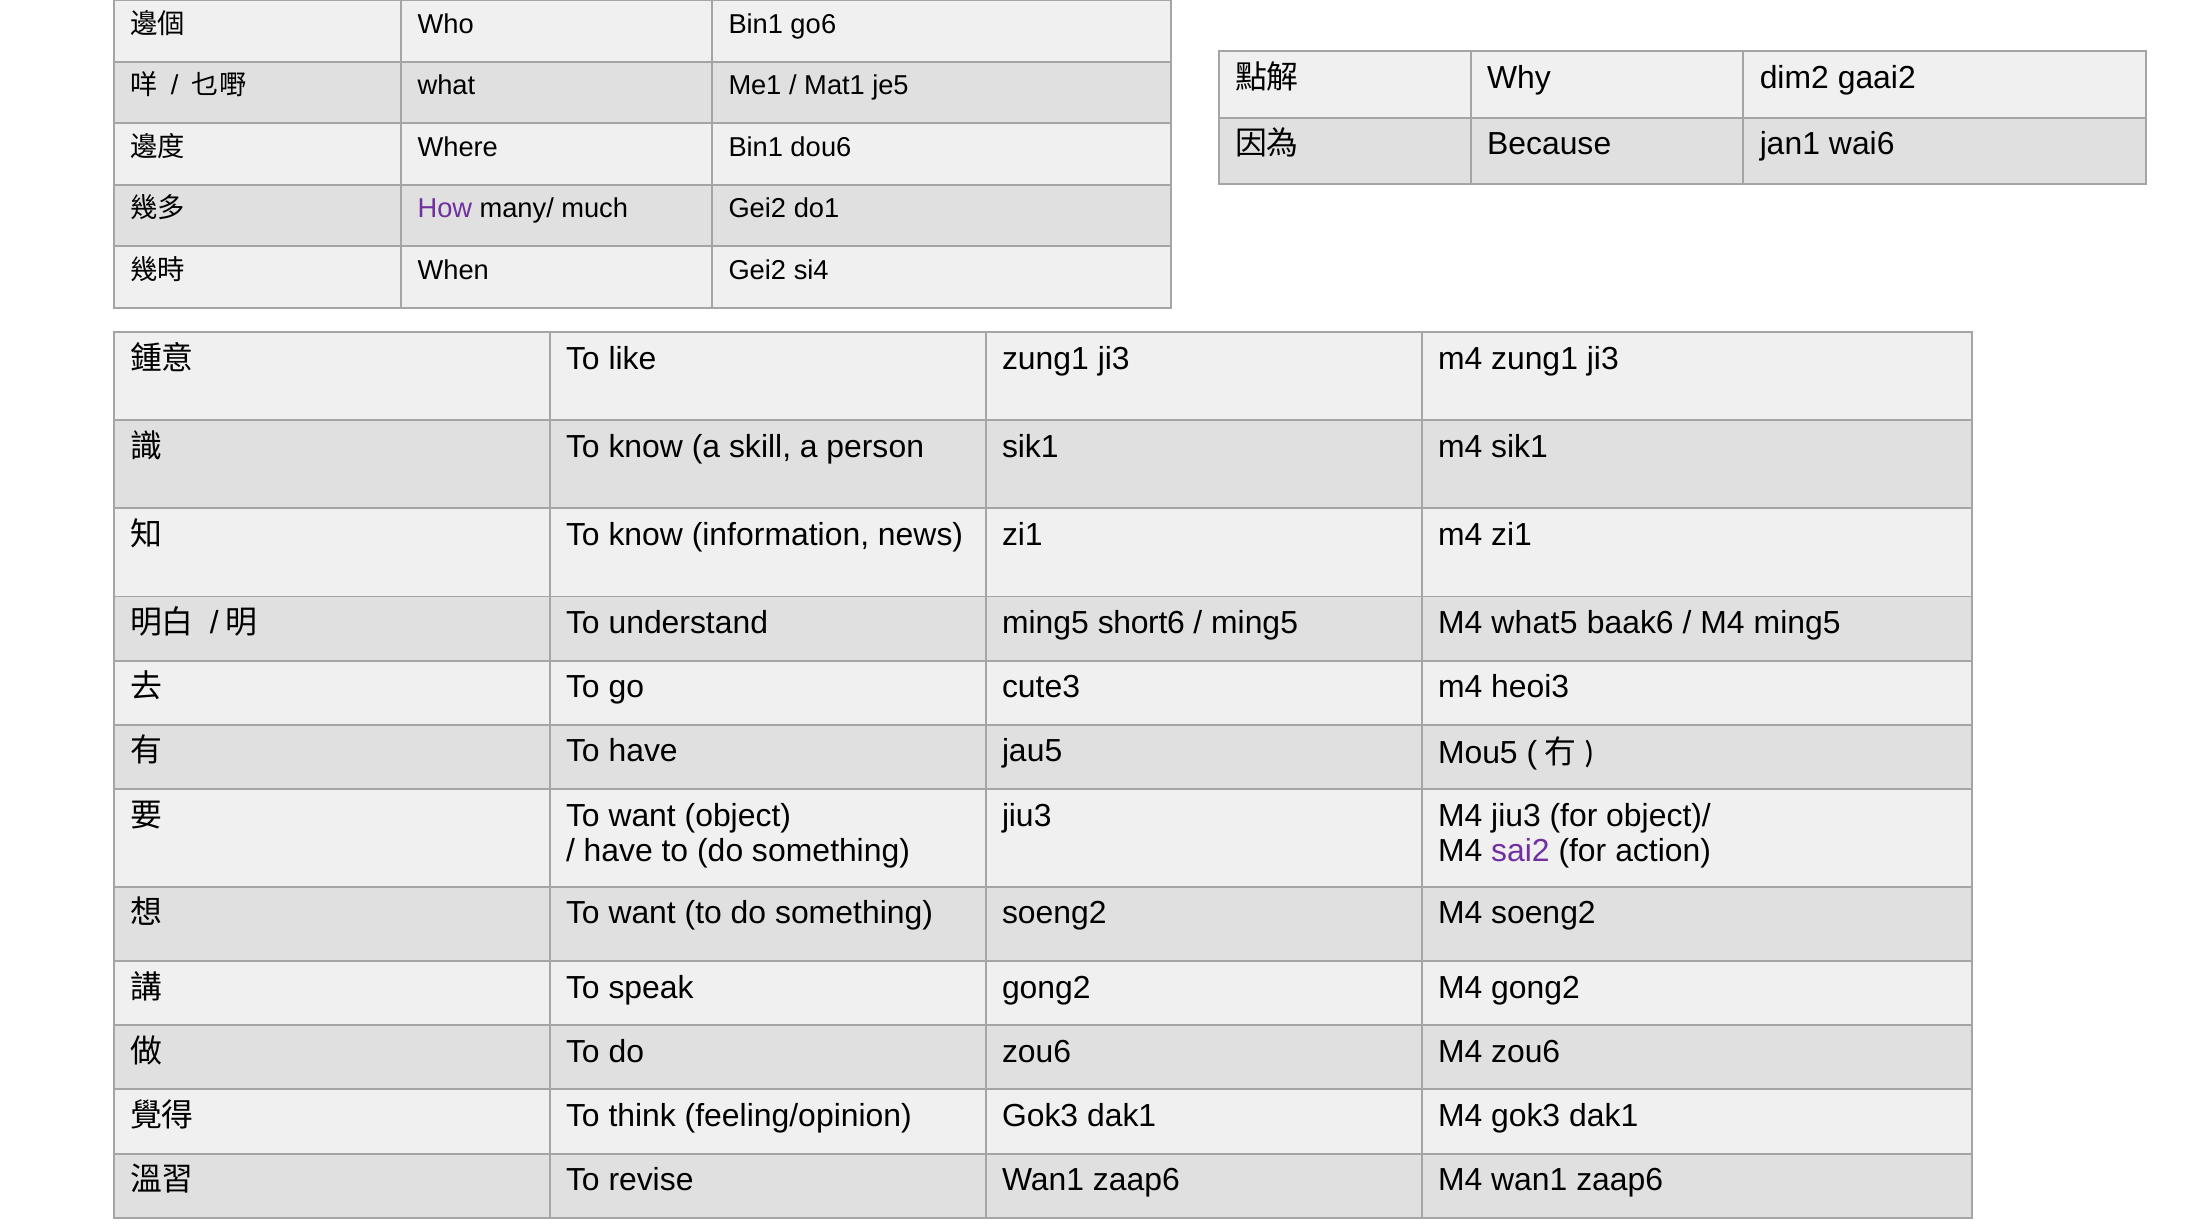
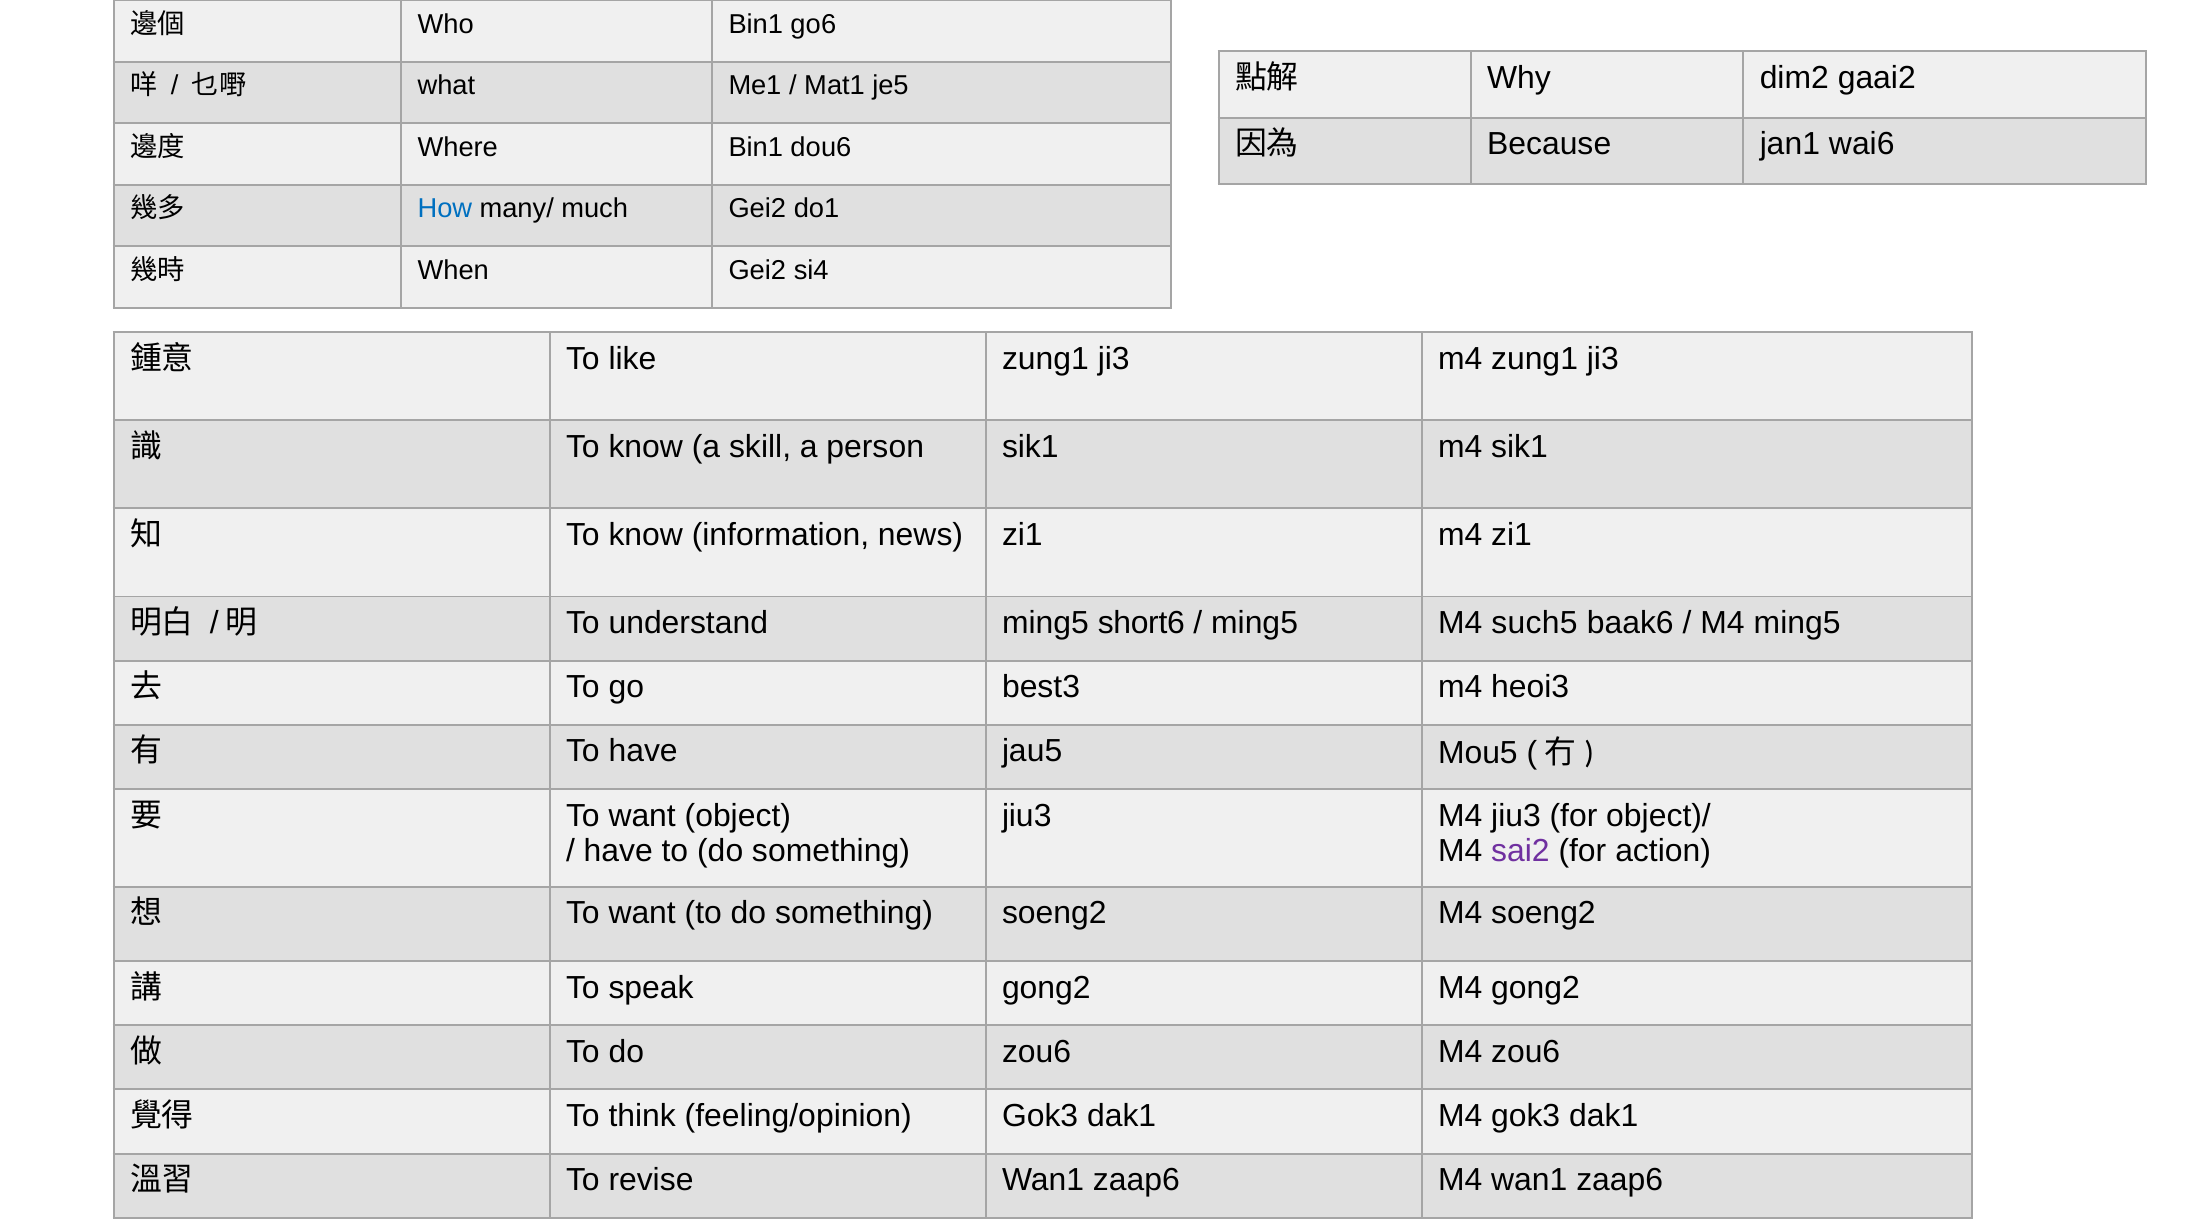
How colour: purple -> blue
what5: what5 -> such5
cute3: cute3 -> best3
